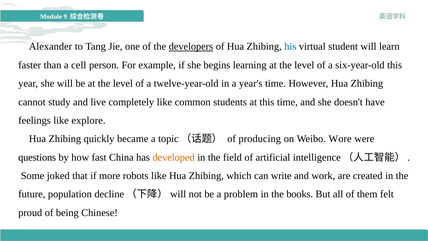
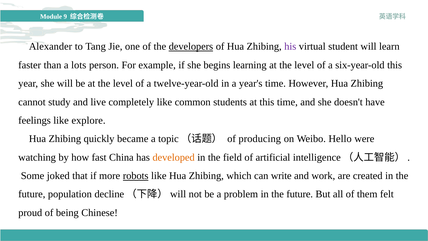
his colour: blue -> purple
cell: cell -> lots
Wore: Wore -> Hello
questions: questions -> watching
robots underline: none -> present
problem in the books: books -> future
